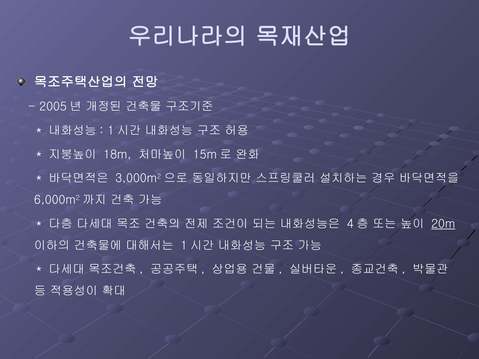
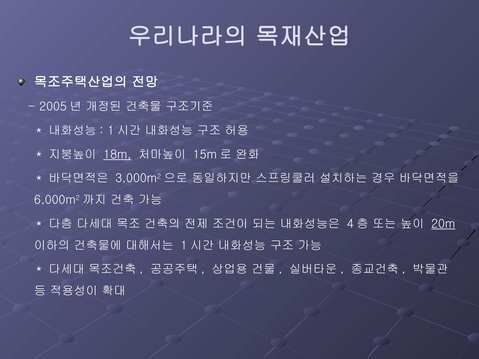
18m underline: none -> present
